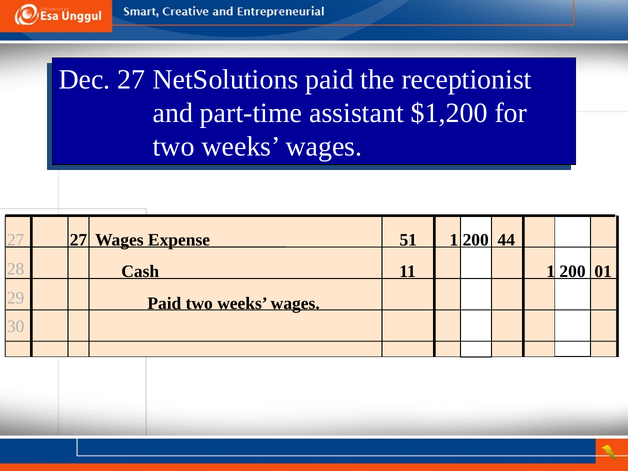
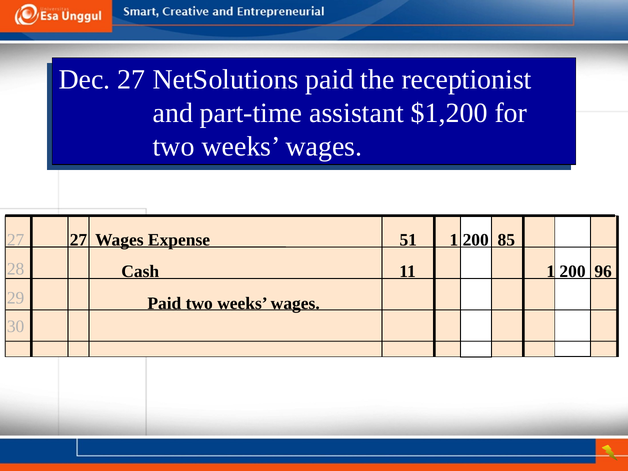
44: 44 -> 85
01: 01 -> 96
